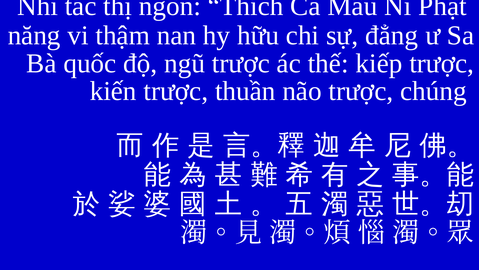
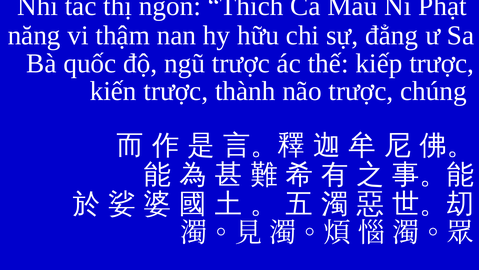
thuần: thuần -> thành
